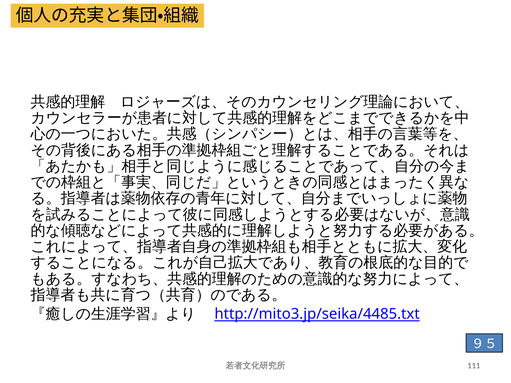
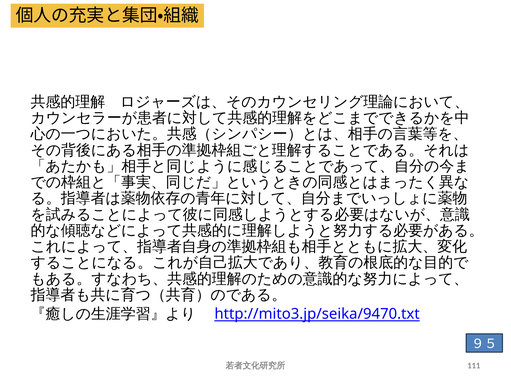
http://mito3.jp/seika/4485.txt: http://mito3.jp/seika/4485.txt -> http://mito3.jp/seika/9470.txt
